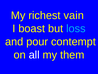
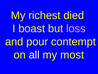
vain: vain -> died
loss colour: light blue -> pink
them: them -> most
